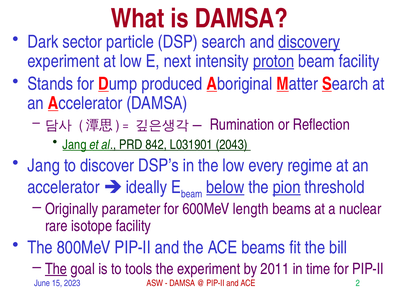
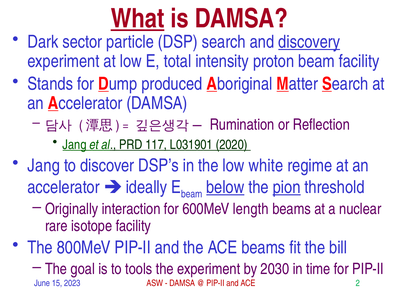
What underline: none -> present
next: next -> total
proton underline: present -> none
842: 842 -> 117
2043: 2043 -> 2020
every: every -> white
parameter: parameter -> interaction
The at (56, 268) underline: present -> none
2011: 2011 -> 2030
